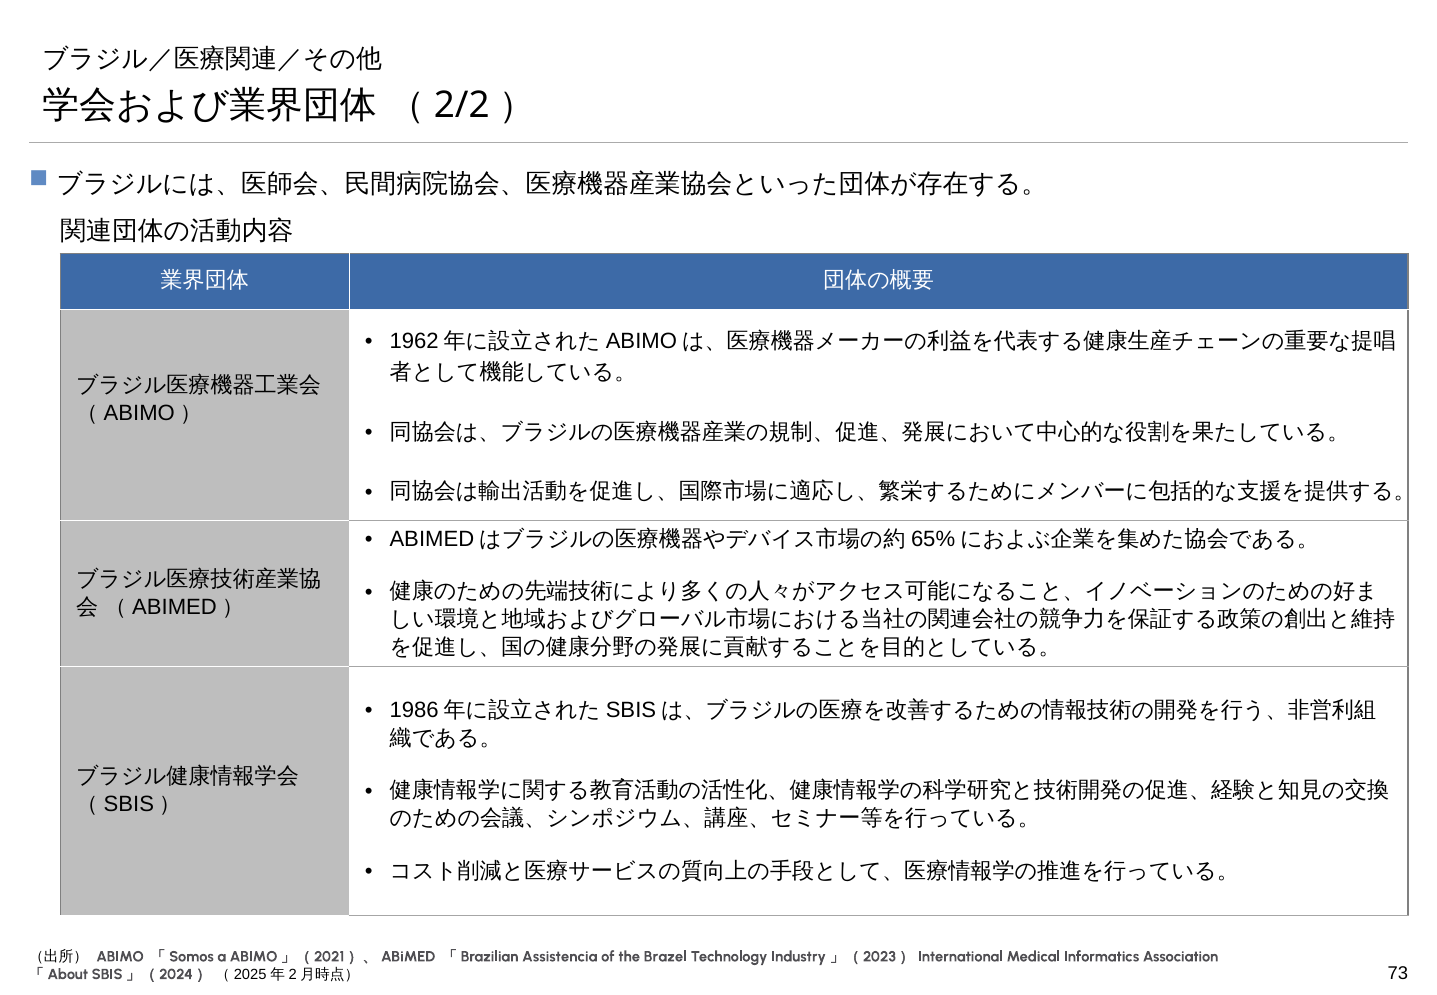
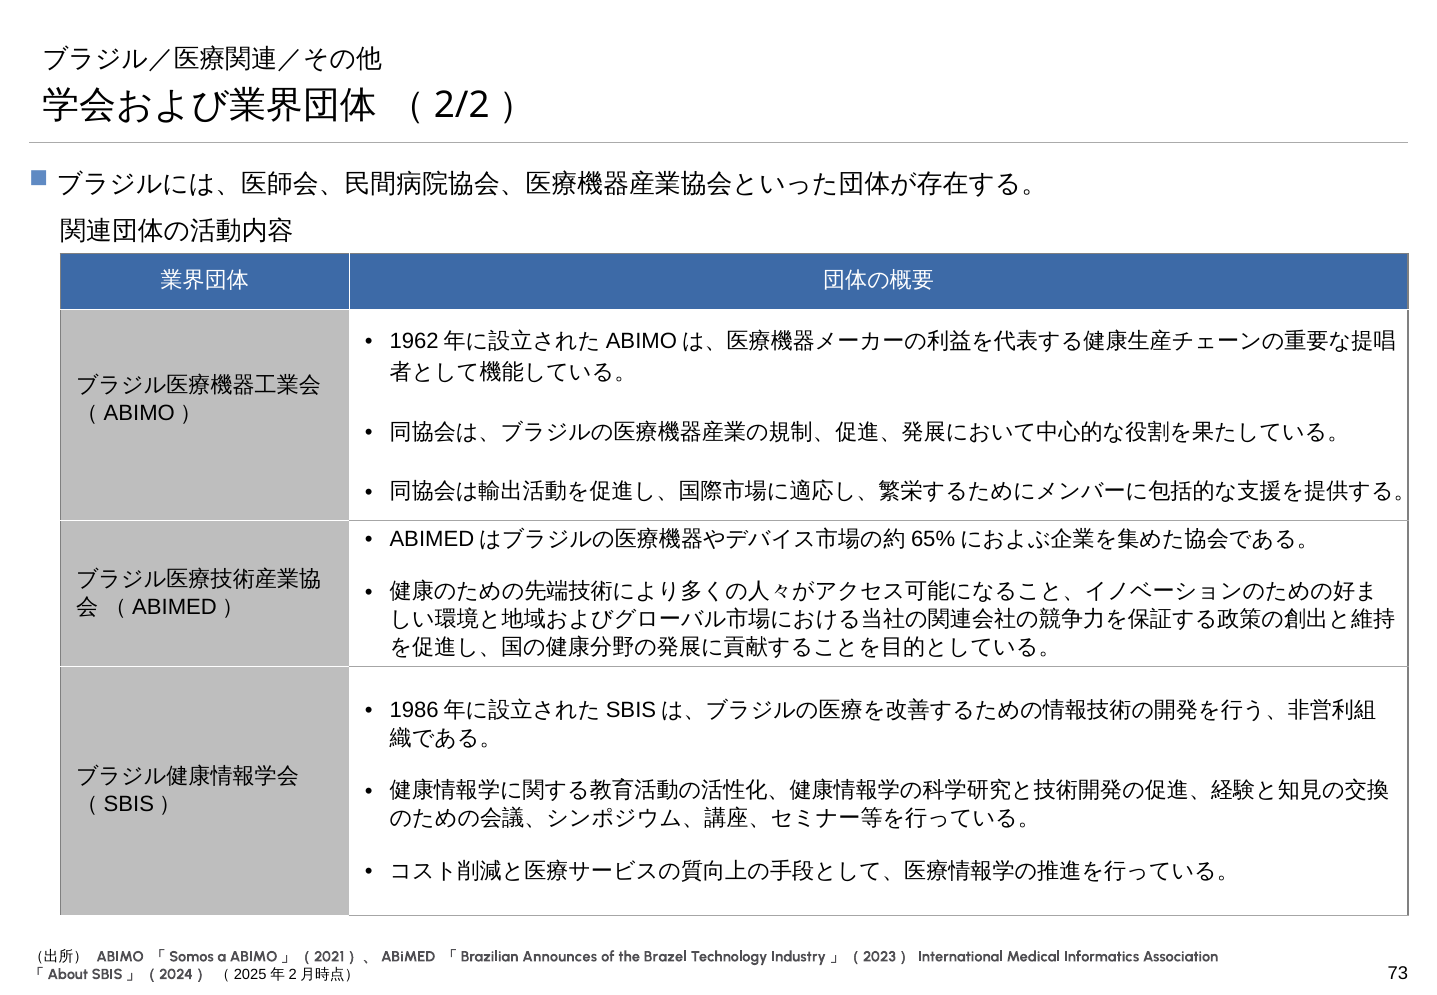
Assistencia: Assistencia -> Announces
